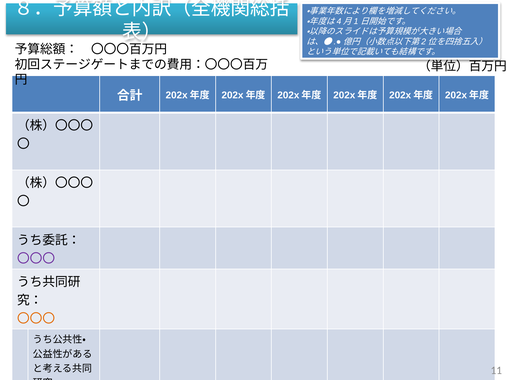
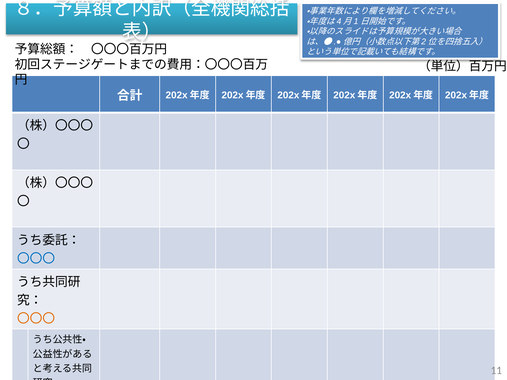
〇〇〇 at (36, 259) colour: purple -> blue
